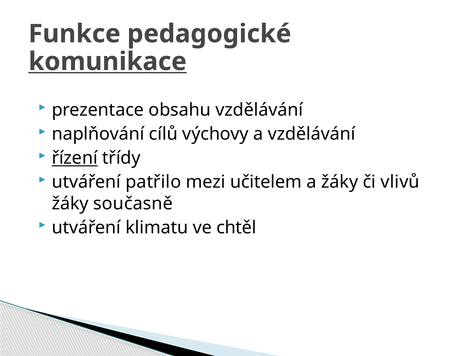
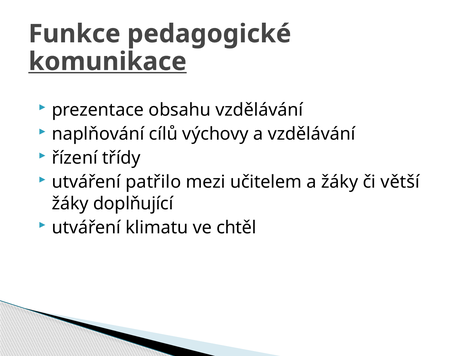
řízení underline: present -> none
vlivů: vlivů -> větší
současně: současně -> doplňující
